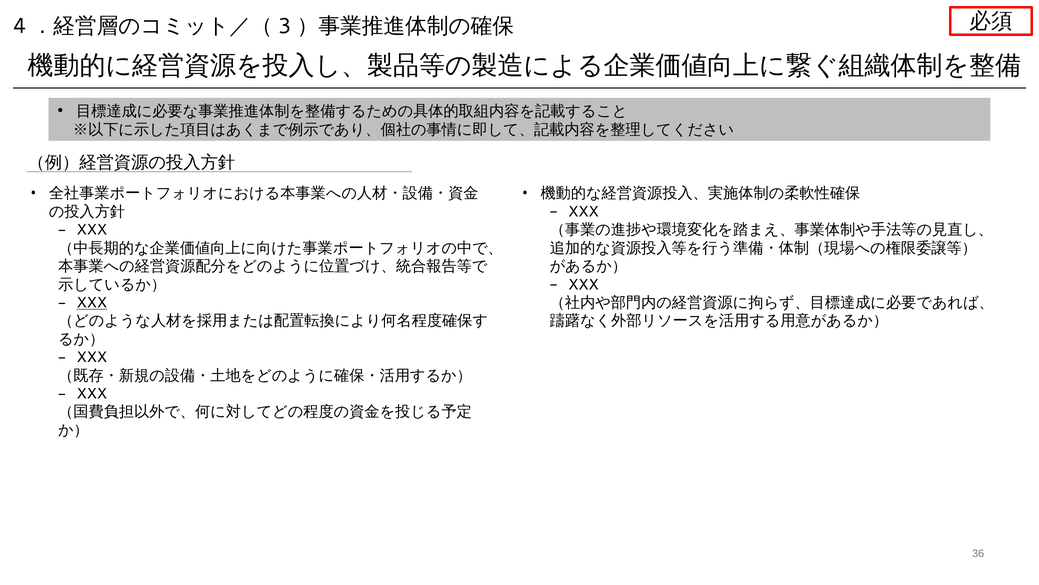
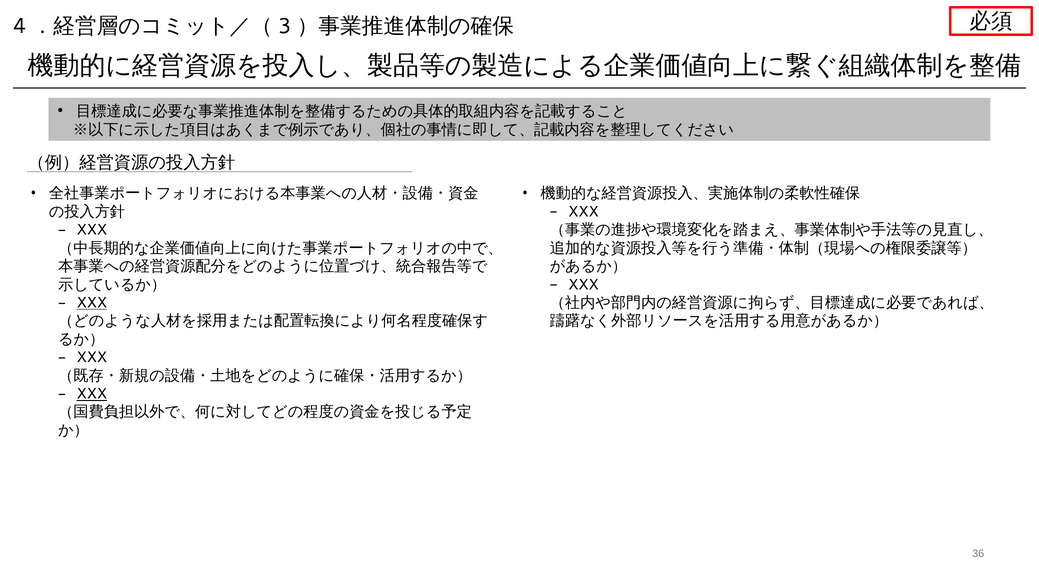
XXX at (92, 393) underline: none -> present
